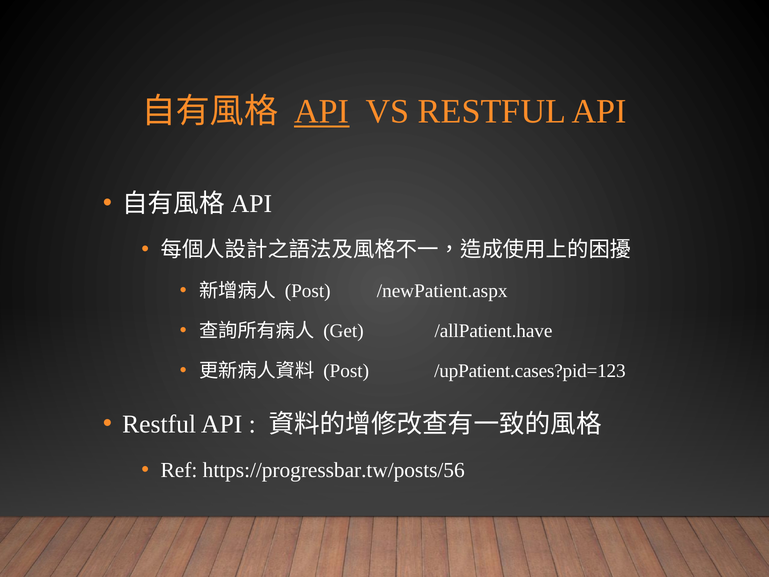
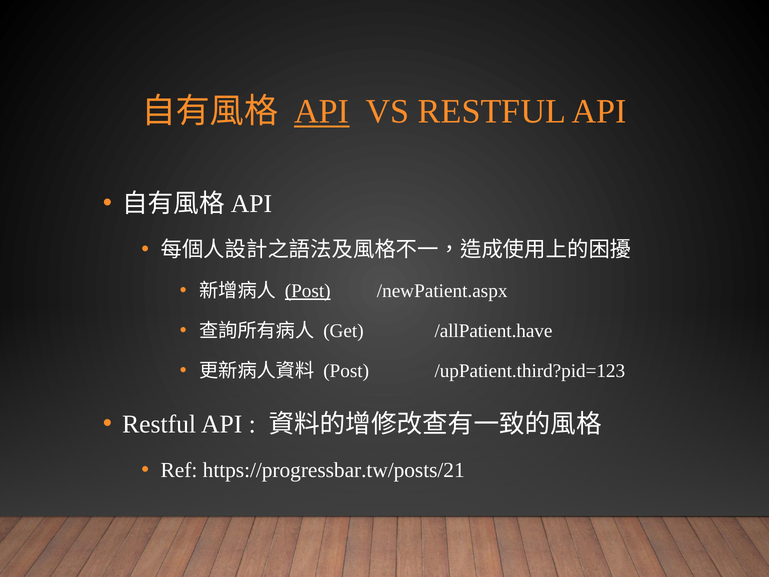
Post at (308, 291) underline: none -> present
/upPatient.cases?pid=123: /upPatient.cases?pid=123 -> /upPatient.third?pid=123
https://progressbar.tw/posts/56: https://progressbar.tw/posts/56 -> https://progressbar.tw/posts/21
